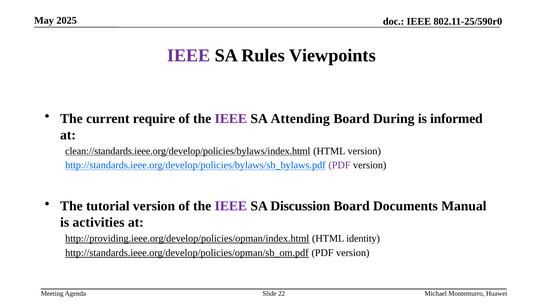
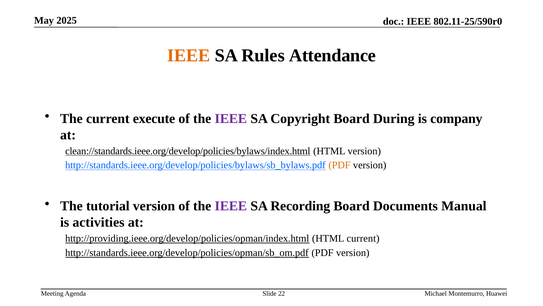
IEEE at (189, 56) colour: purple -> orange
Viewpoints: Viewpoints -> Attendance
require: require -> execute
Attending: Attending -> Copyright
informed: informed -> company
PDF at (340, 165) colour: purple -> orange
Discussion: Discussion -> Recording
HTML identity: identity -> current
